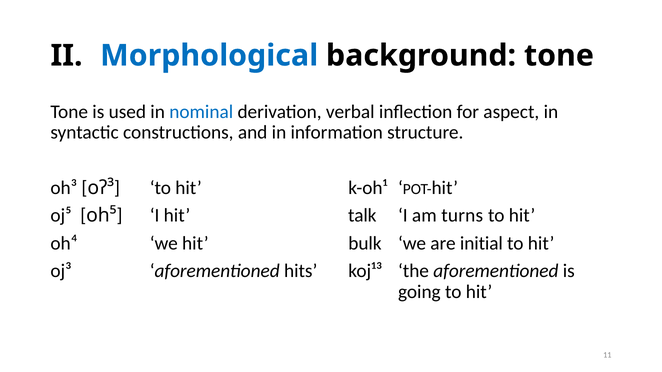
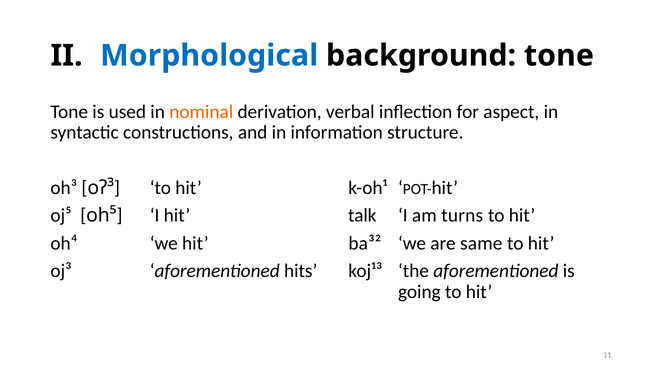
nominal colour: blue -> orange
bulk: bulk -> ba³²
initial: initial -> same
